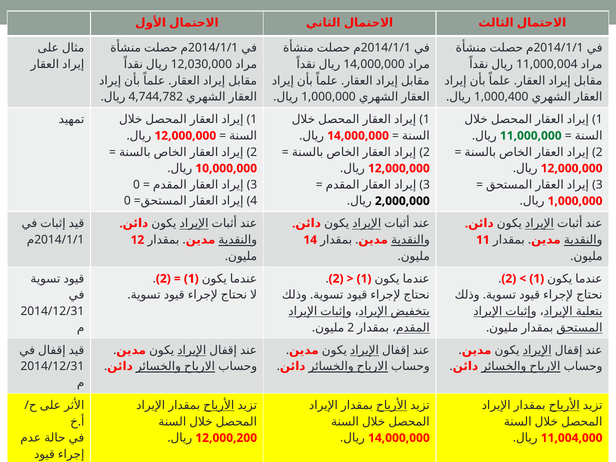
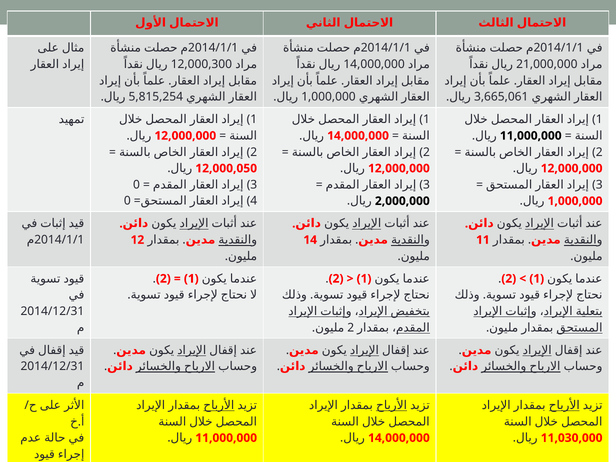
12,030,000: 12,030,000 -> 12,000,300
11,000,004: 11,000,004 -> 21,000,000
4,744,782: 4,744,782 -> 5,815,254
1,000,400: 1,000,400 -> 3,665,061
11,000,000 at (531, 136) colour: green -> black
10,000,000: 10,000,000 -> 12,000,050
12,000,200 at (226, 438): 12,000,200 -> 11,000,000
11,004,000: 11,004,000 -> 11,030,000
